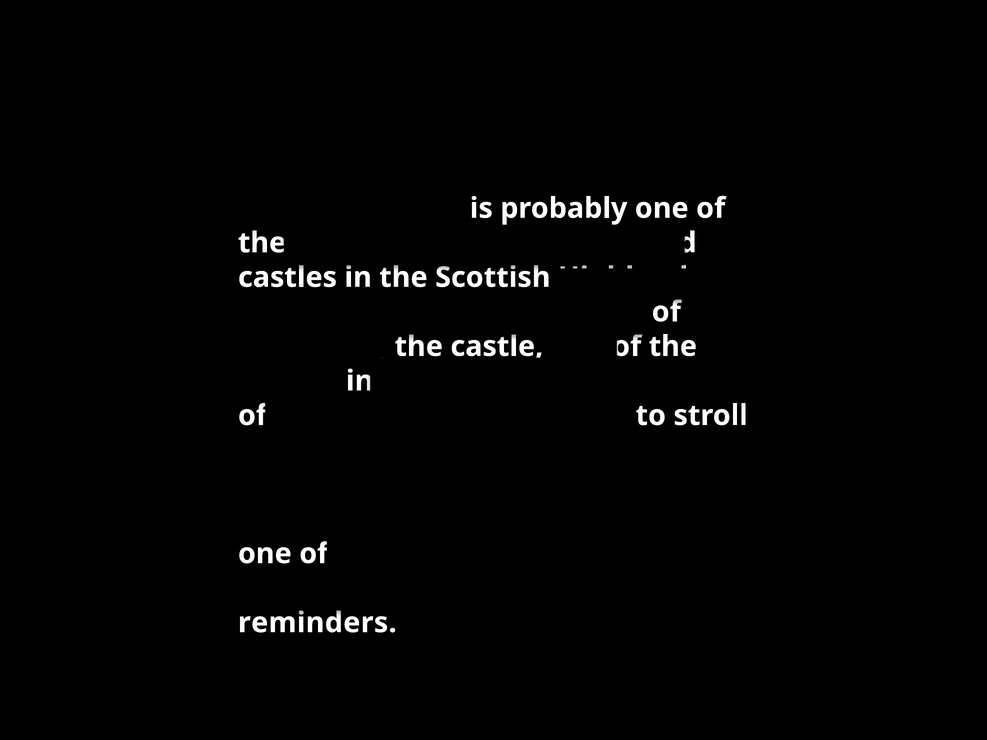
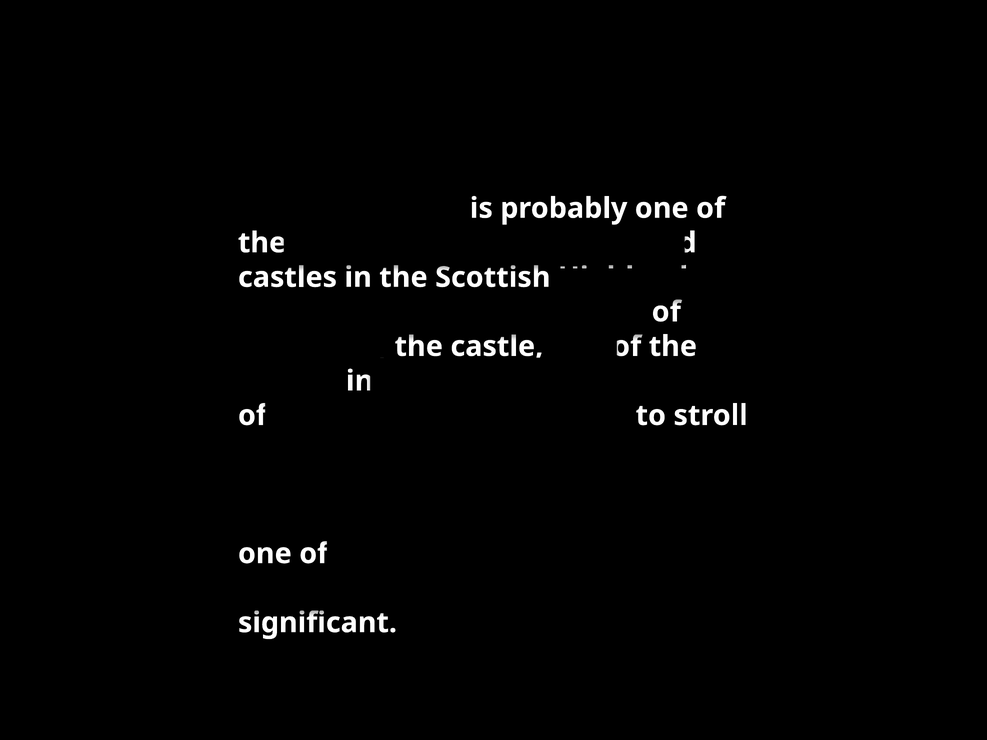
reminders: reminders -> significant
